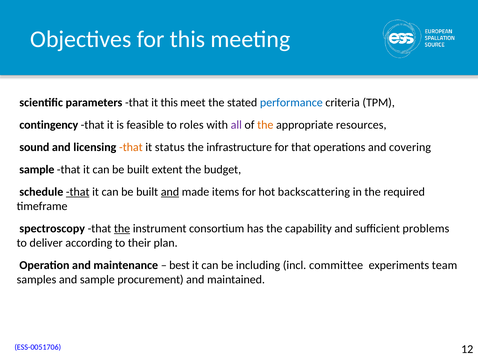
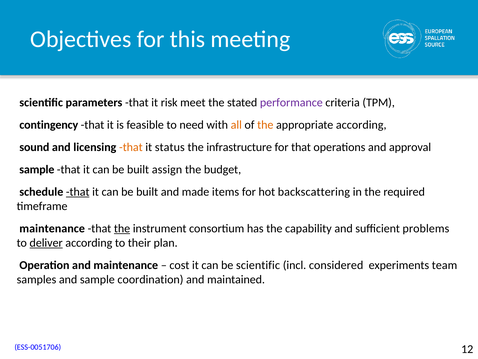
it this: this -> risk
performance colour: blue -> purple
roles: roles -> need
all colour: purple -> orange
appropriate resources: resources -> according
covering: covering -> approval
extent: extent -> assign
and at (170, 192) underline: present -> none
spectroscopy at (52, 228): spectroscopy -> maintenance
deliver underline: none -> present
best: best -> cost
be including: including -> scientific
committee: committee -> considered
procurement: procurement -> coordination
